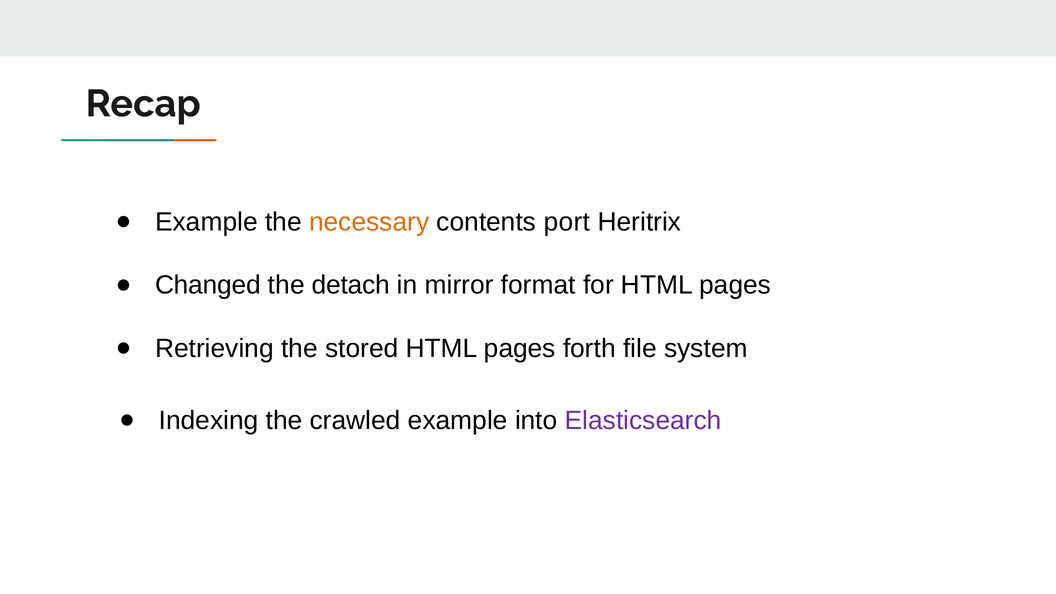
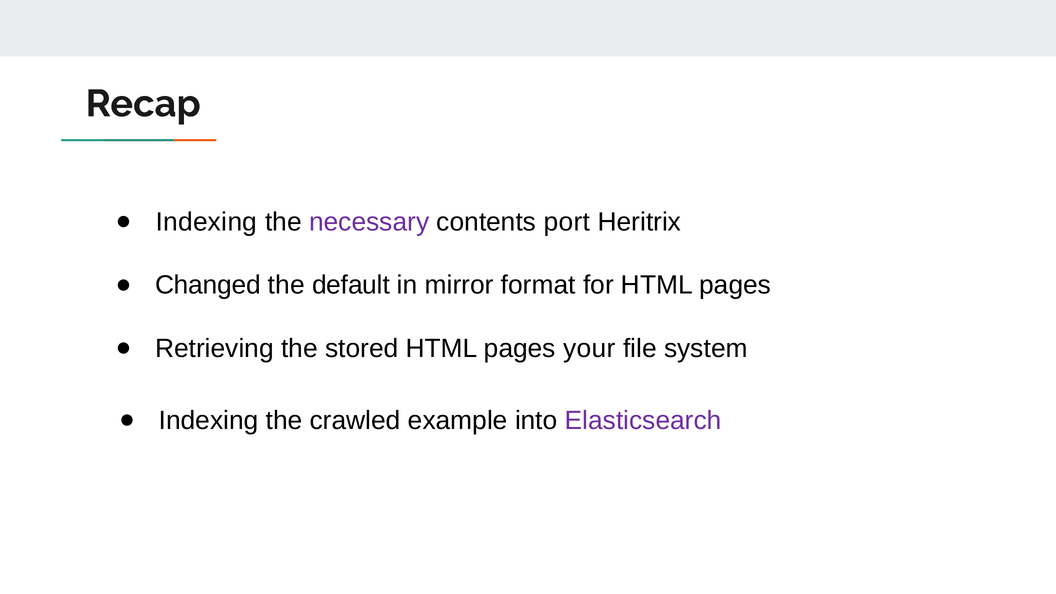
Example at (206, 222): Example -> Indexing
necessary colour: orange -> purple
detach: detach -> default
forth: forth -> your
